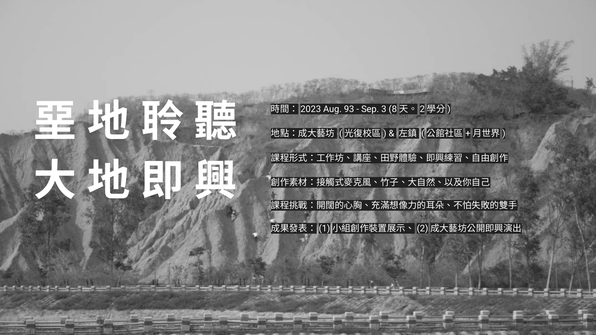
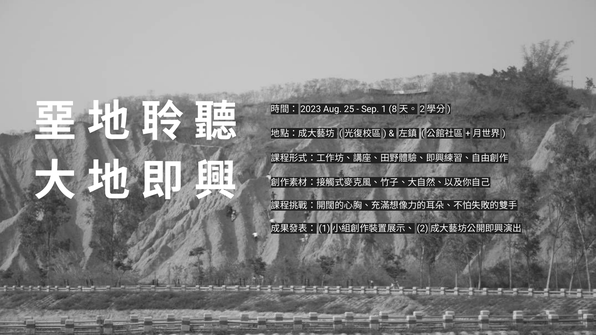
93: 93 -> 25
3: 3 -> 1
